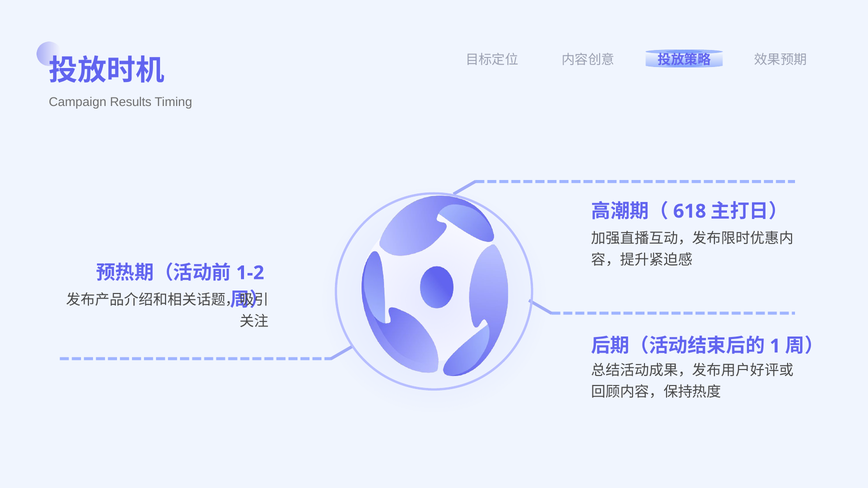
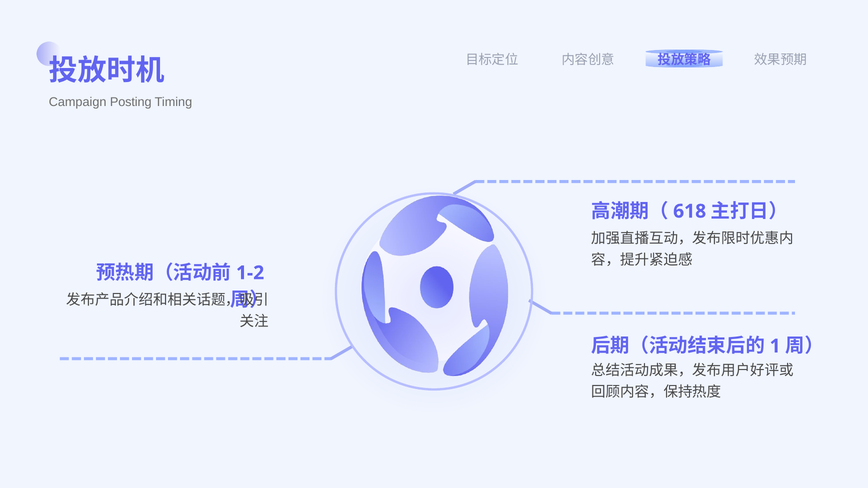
Results: Results -> Posting
